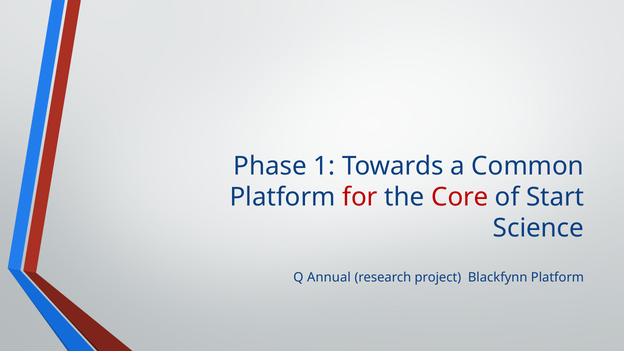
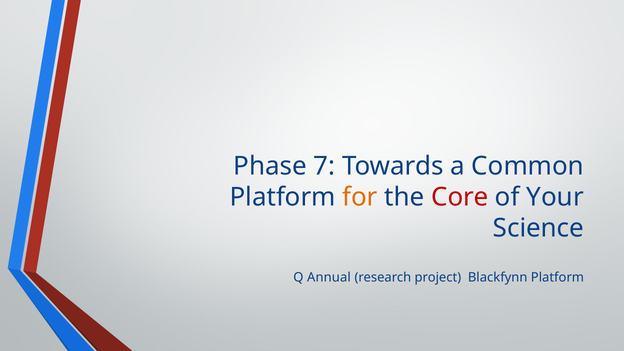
1: 1 -> 7
for colour: red -> orange
Start: Start -> Your
